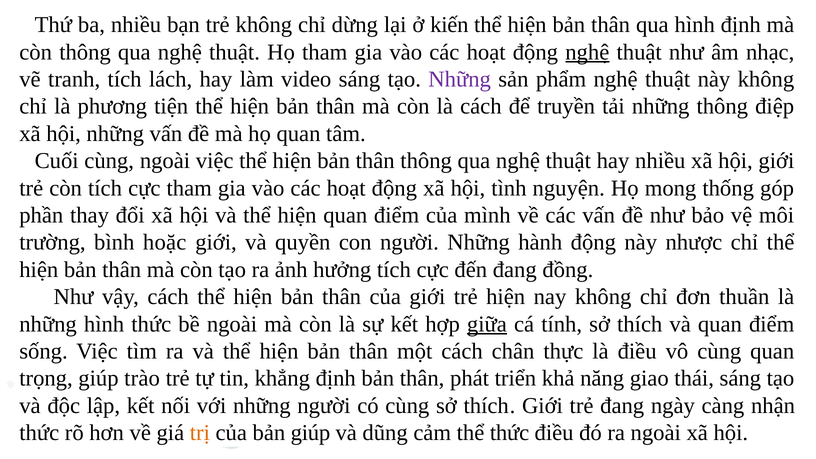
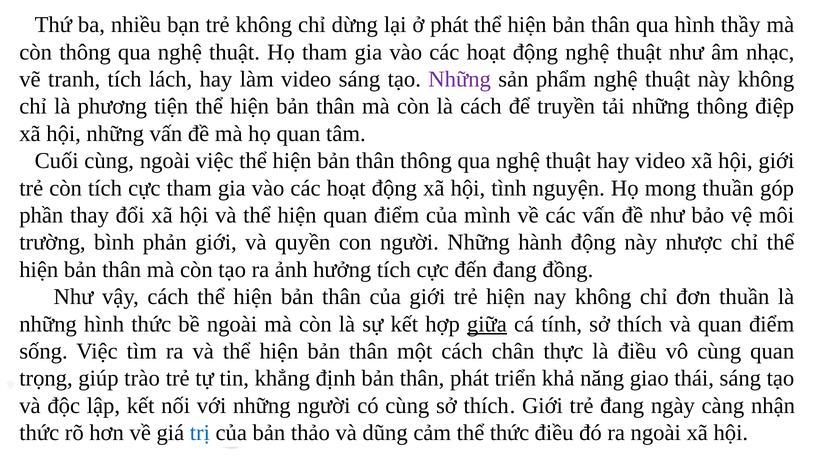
ở kiến: kiến -> phát
hình định: định -> thầy
nghệ at (587, 52) underline: present -> none
hay nhiều: nhiều -> video
mong thống: thống -> thuần
hoặc: hoặc -> phản
trị colour: orange -> blue
bản giúp: giúp -> thảo
